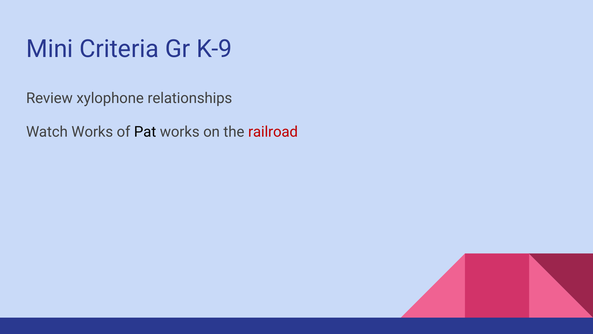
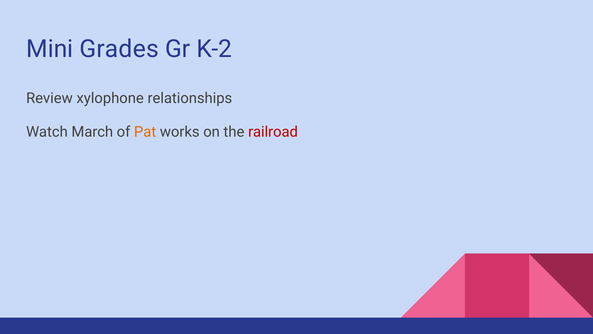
Criteria: Criteria -> Grades
K-9: K-9 -> K-2
Watch Works: Works -> March
Pat colour: black -> orange
